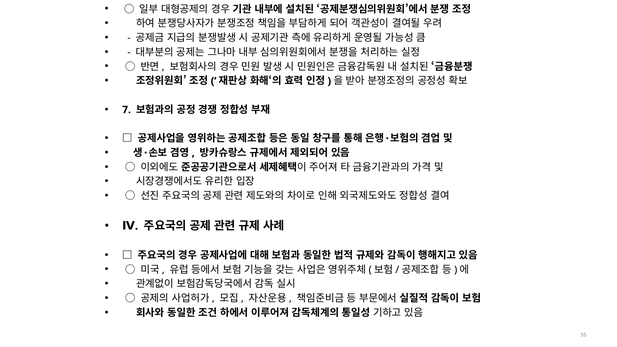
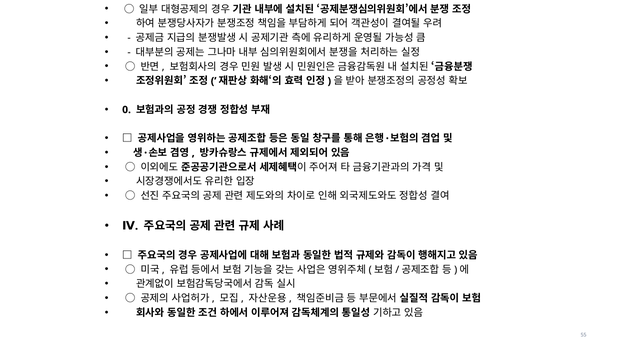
7: 7 -> 0
